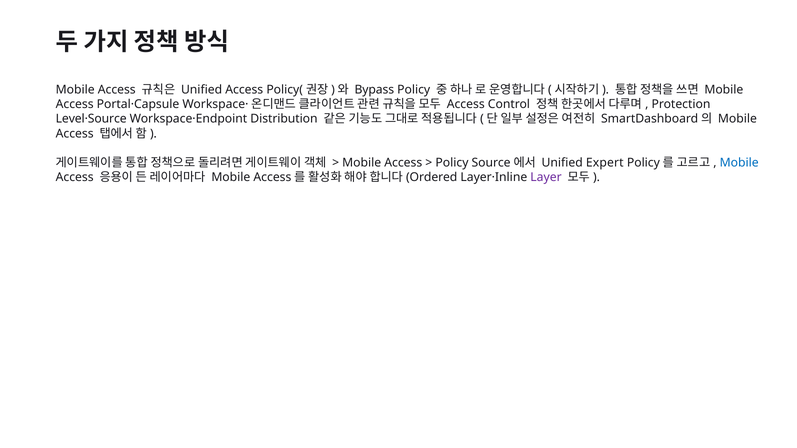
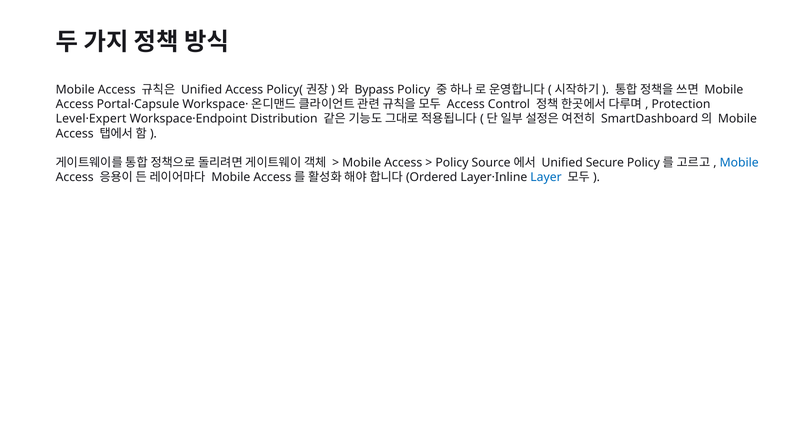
Level·Source: Level·Source -> Level·Expert
Expert: Expert -> Secure
Layer colour: purple -> blue
